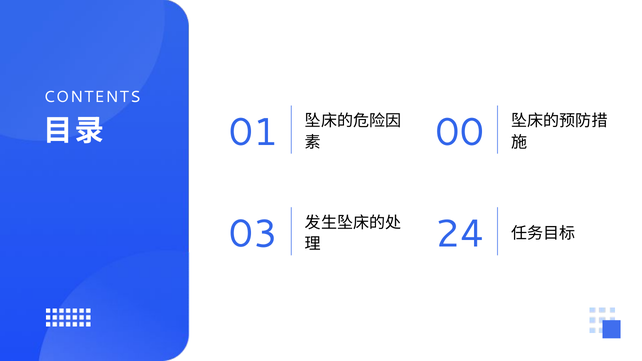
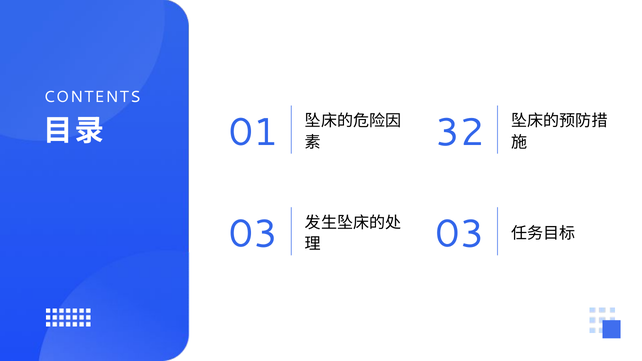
00: 00 -> 32
24 at (460, 234): 24 -> 03
